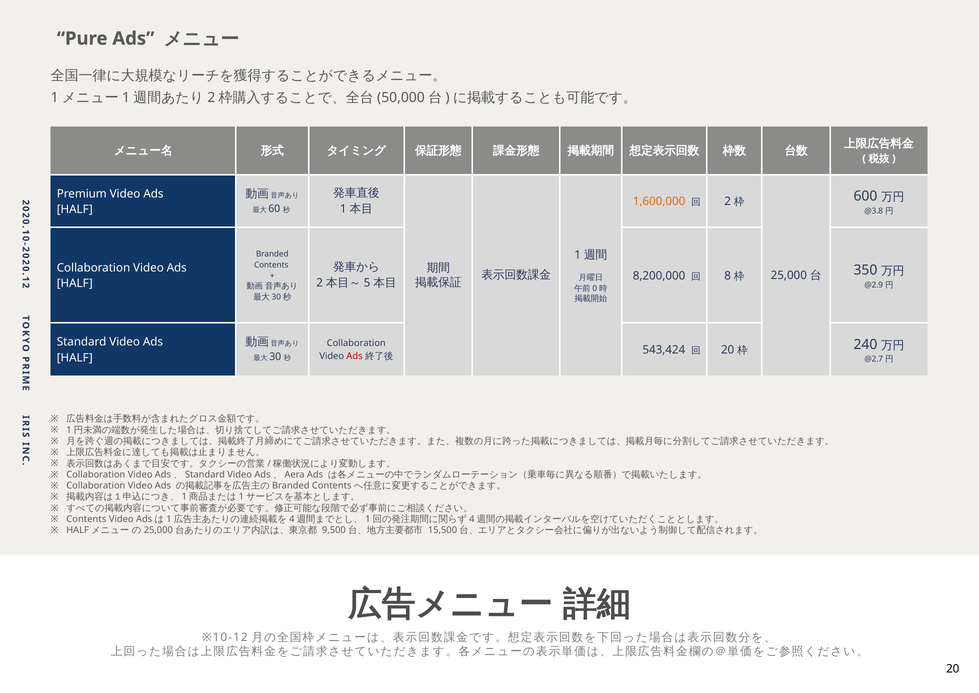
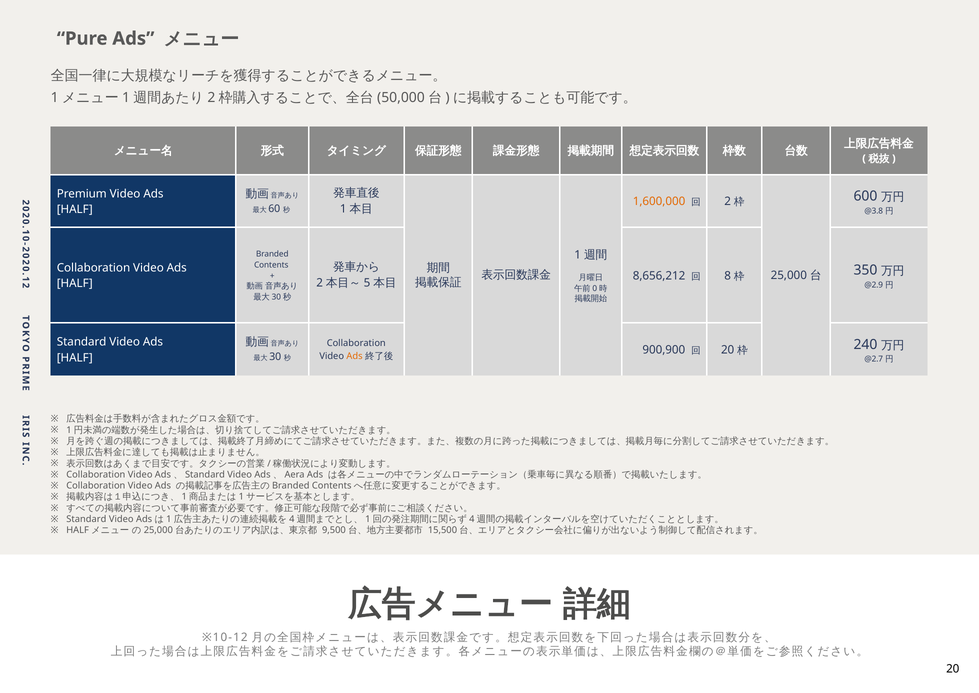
8,200,000: 8,200,000 -> 8,656,212
Ads at (355, 356) colour: red -> orange
543,424: 543,424 -> 900,900
Contents at (86, 519): Contents -> Standard
